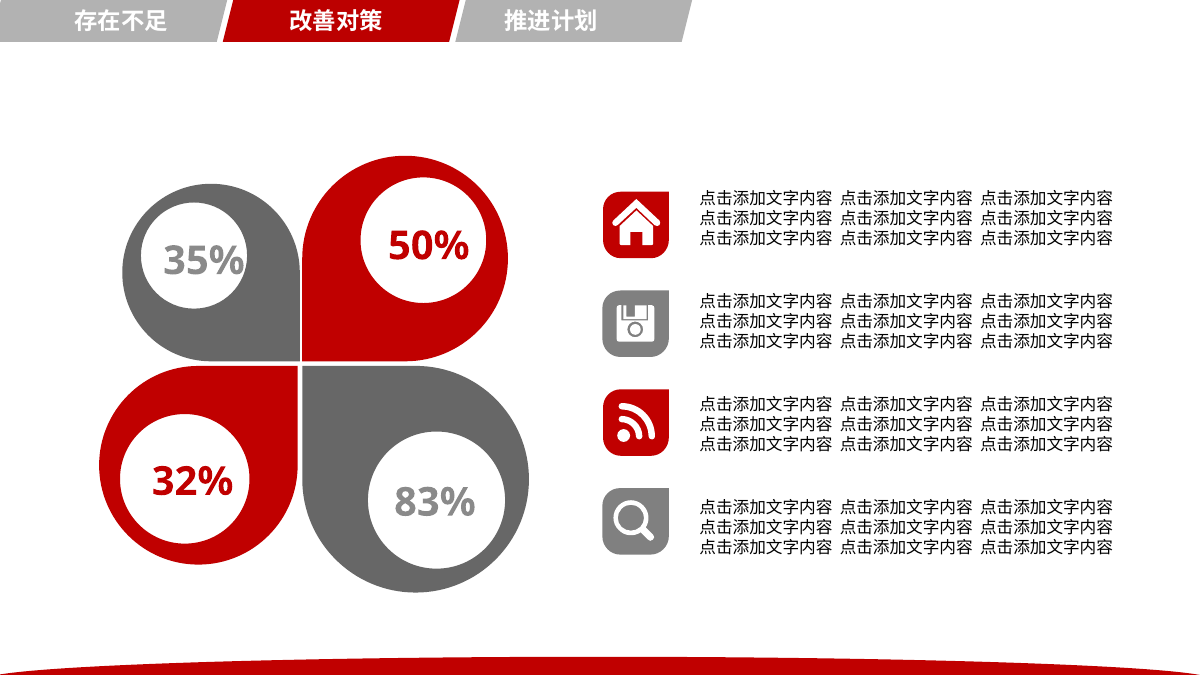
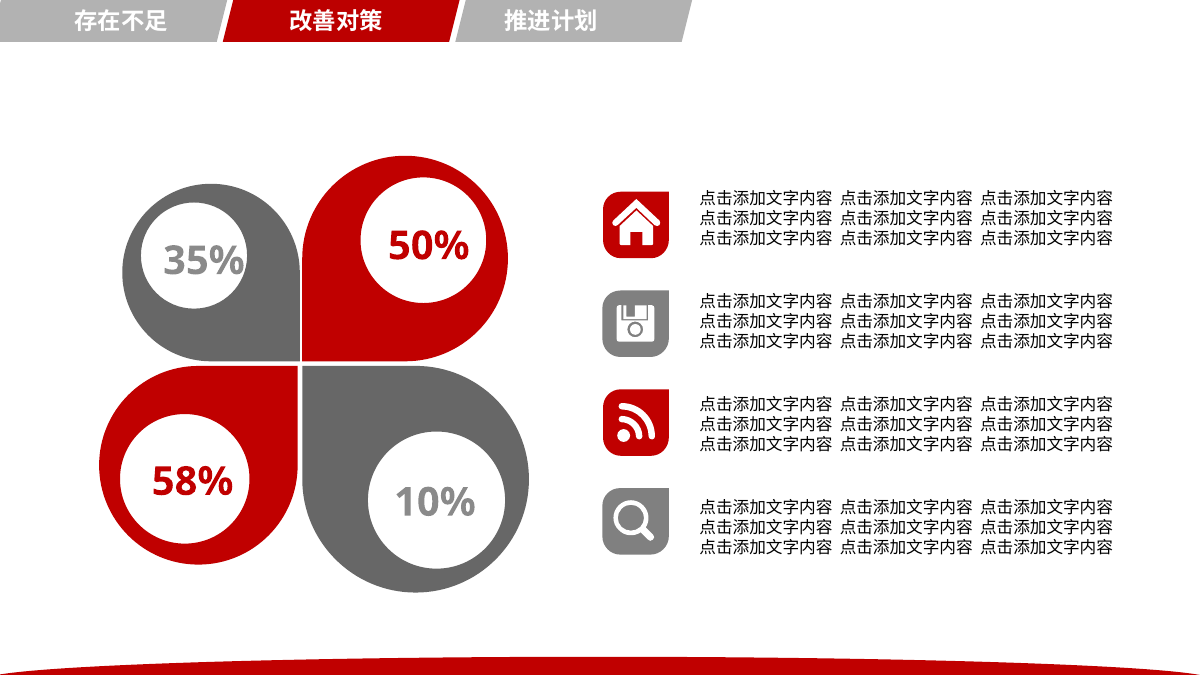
32%: 32% -> 58%
83%: 83% -> 10%
